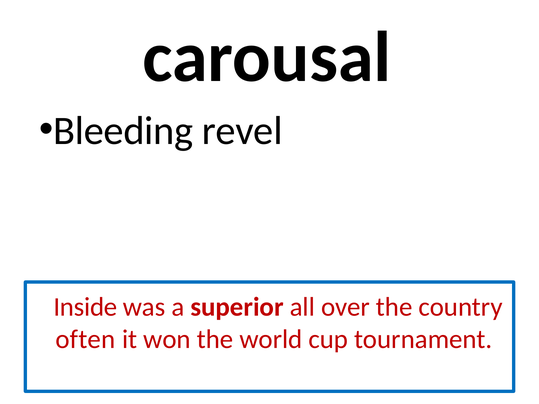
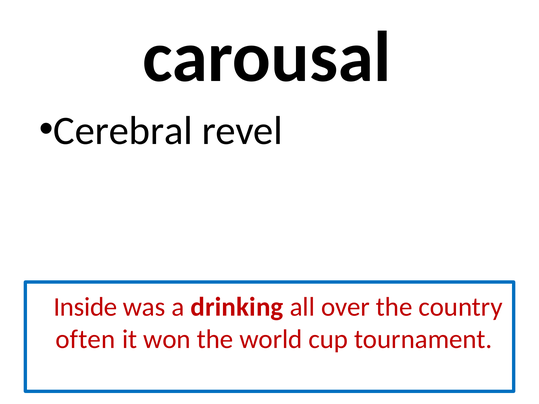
Bleeding: Bleeding -> Cerebral
superior: superior -> drinking
